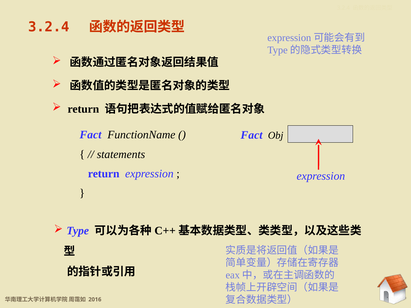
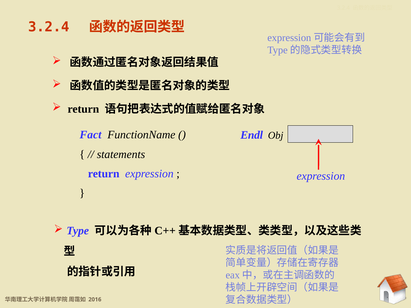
Fact at (252, 135): Fact -> Endl
